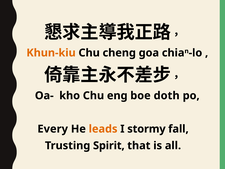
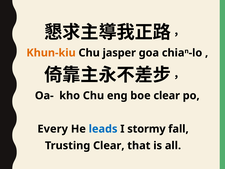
cheng: cheng -> jasper
boe doth: doth -> clear
leads colour: orange -> blue
Trusting Spirit: Spirit -> Clear
